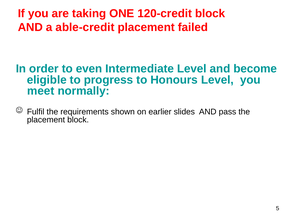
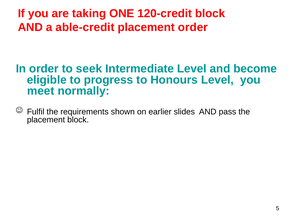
placement failed: failed -> order
even: even -> seek
